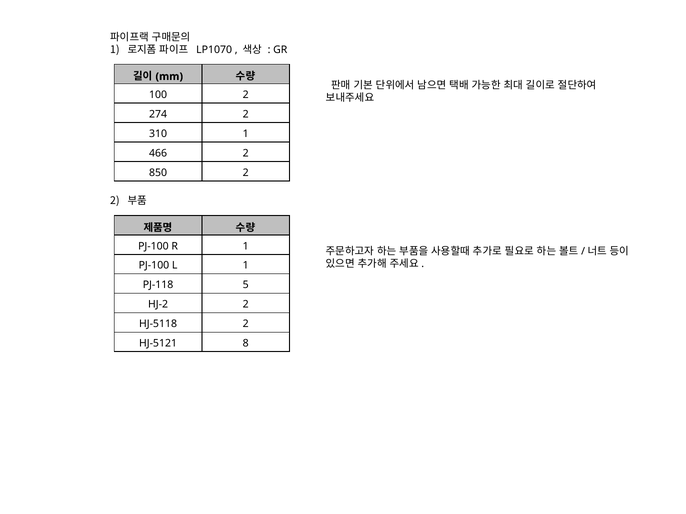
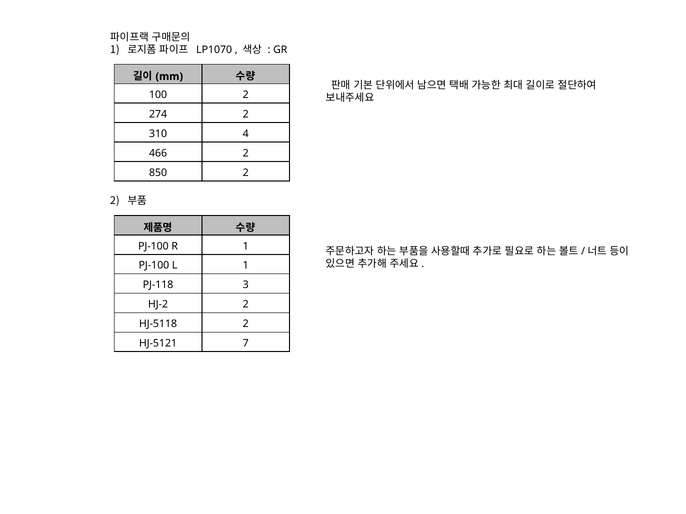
310 1: 1 -> 4
5: 5 -> 3
8: 8 -> 7
